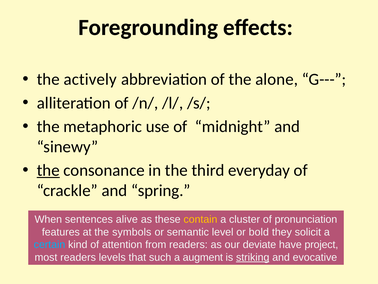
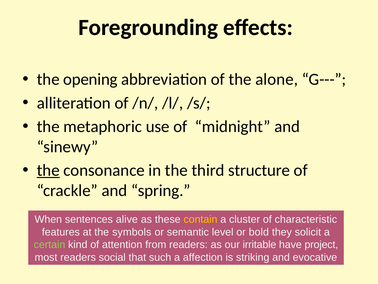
actively: actively -> opening
everyday: everyday -> structure
pronunciation: pronunciation -> characteristic
certain colour: light blue -> light green
deviate: deviate -> irritable
levels: levels -> social
augment: augment -> affection
striking underline: present -> none
